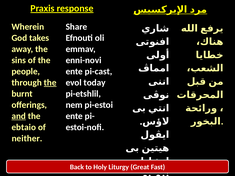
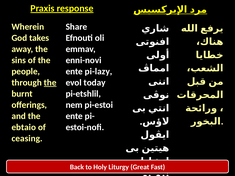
pi-cast: pi-cast -> pi-lazy
and underline: present -> none
neither: neither -> ceasing
